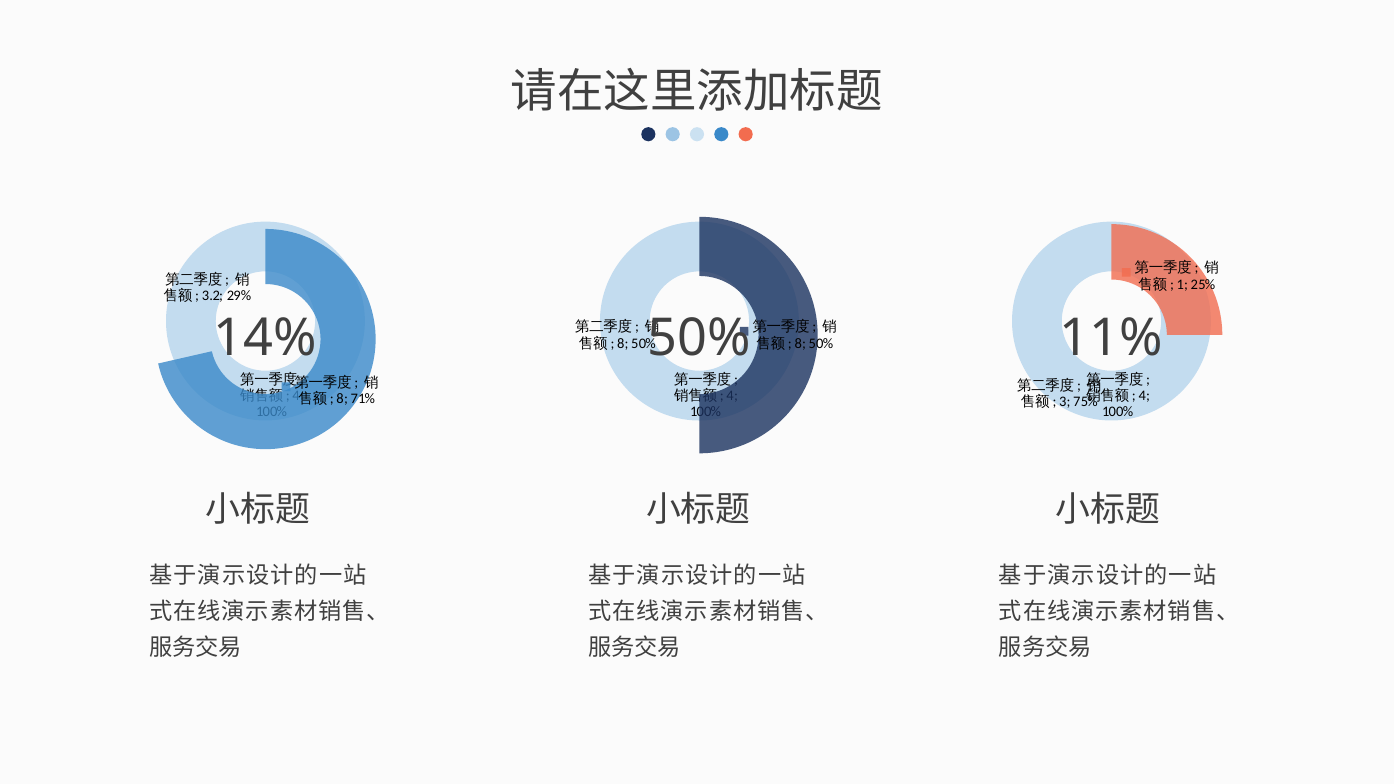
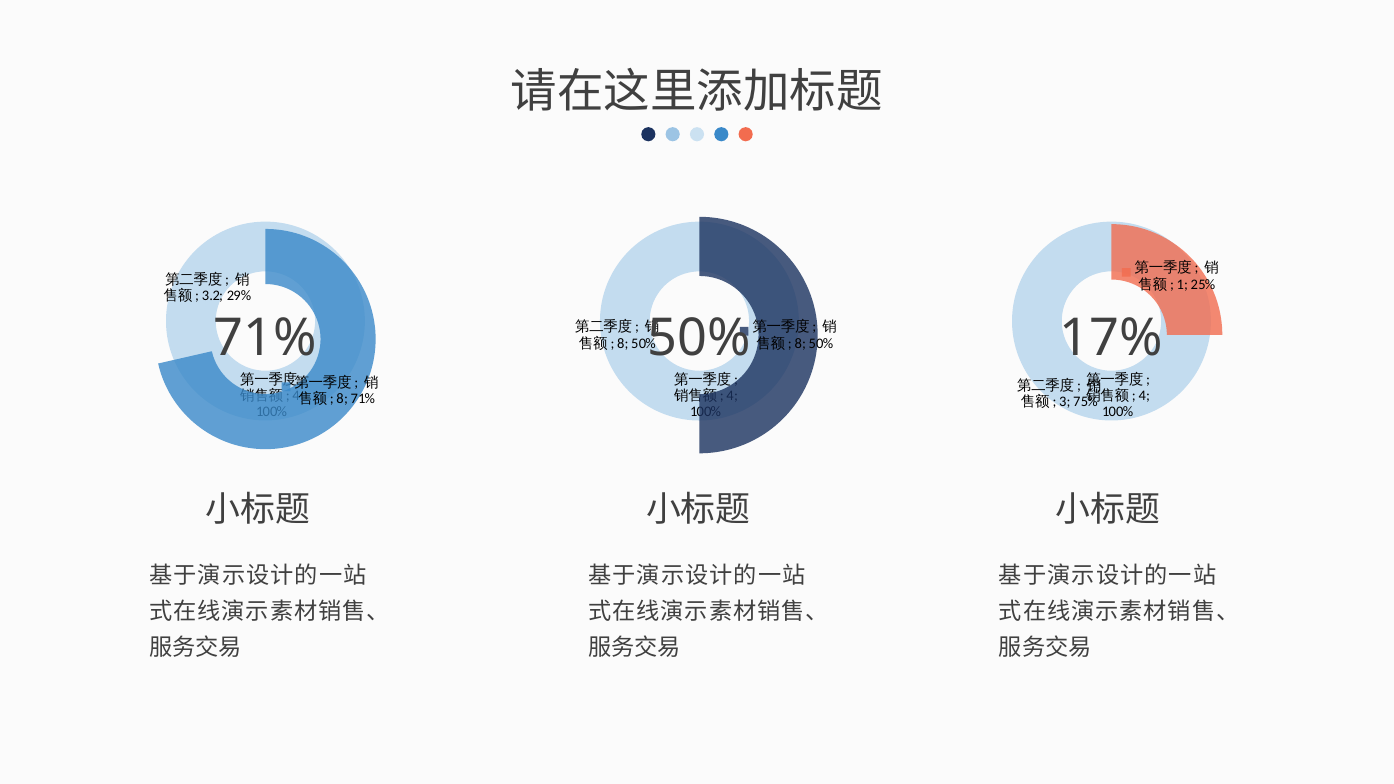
14% at (265, 338): 14% -> 71%
11%: 11% -> 17%
